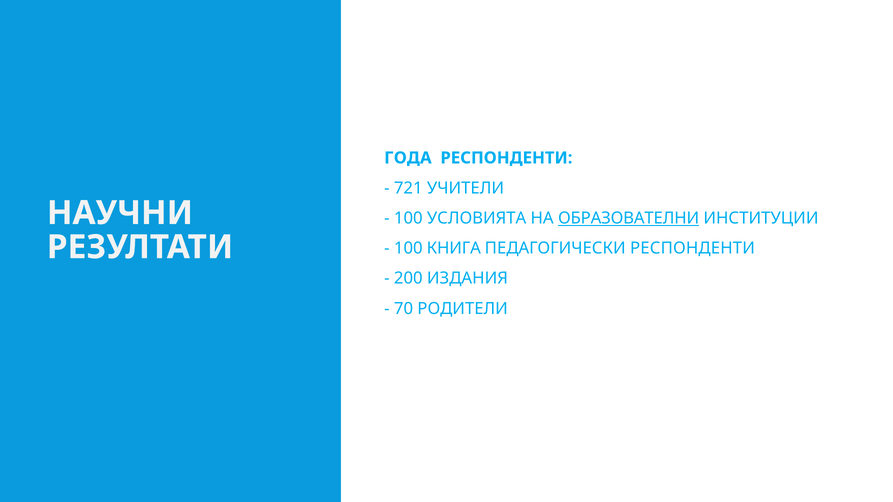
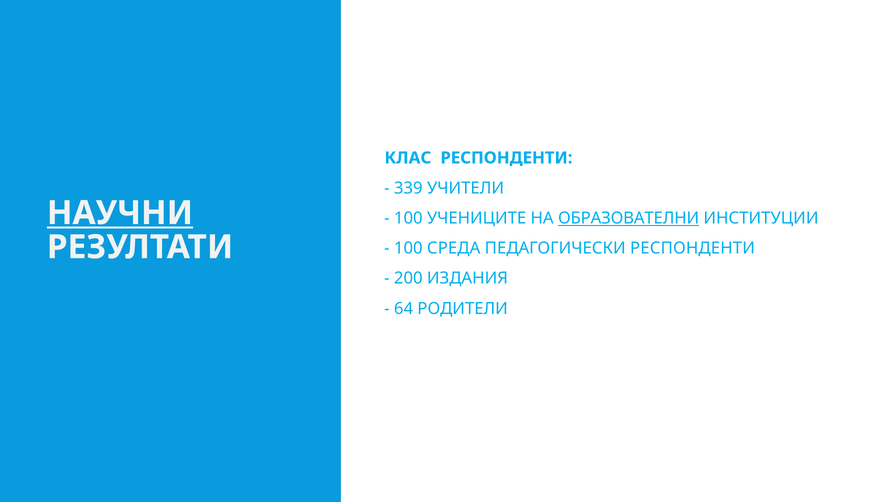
ГОДА: ГОДА -> КЛАС
721: 721 -> 339
НАУЧНИ underline: none -> present
УСЛОВИЯТА: УСЛОВИЯТА -> УЧЕНИЦИТЕ
КНИГА: КНИГА -> СРЕДА
70: 70 -> 64
